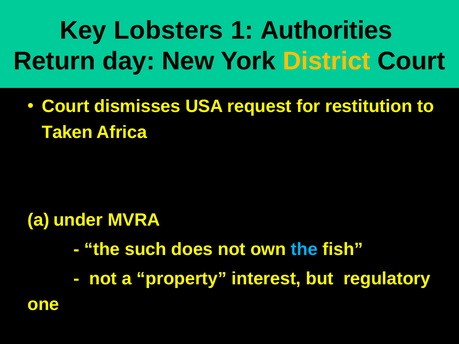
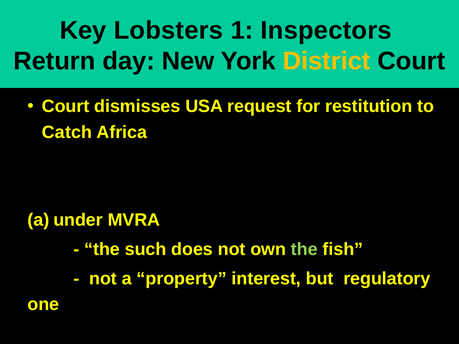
Authorities: Authorities -> Inspectors
Taken: Taken -> Catch
the at (304, 249) colour: light blue -> light green
